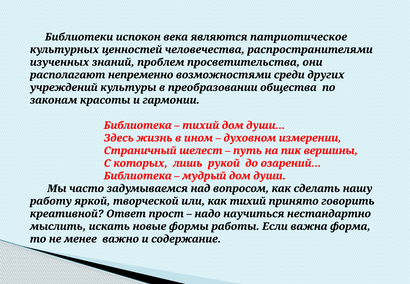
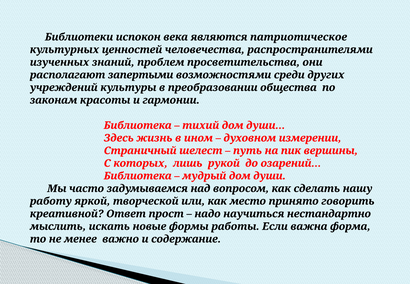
непременно: непременно -> запертыми
как тихий: тихий -> место
